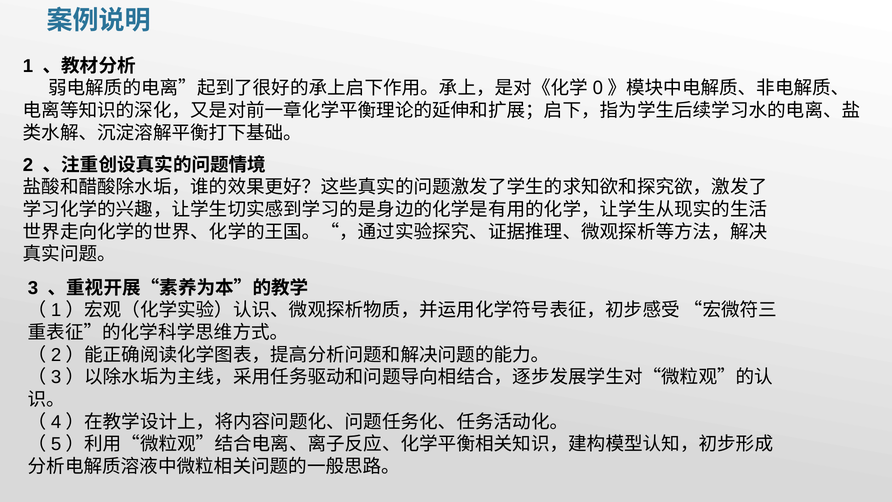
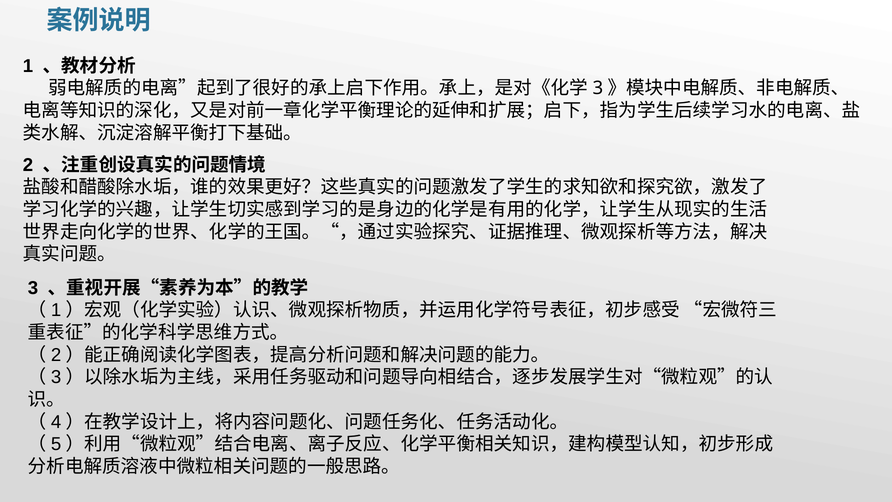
0 at (598, 88): 0 -> 3
